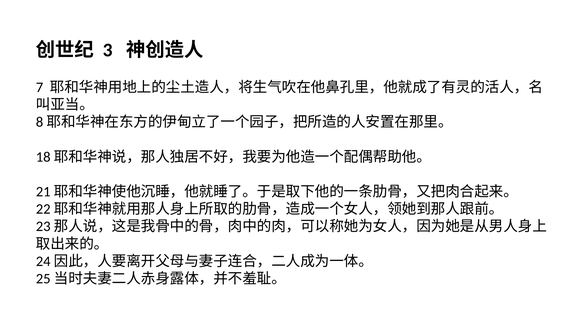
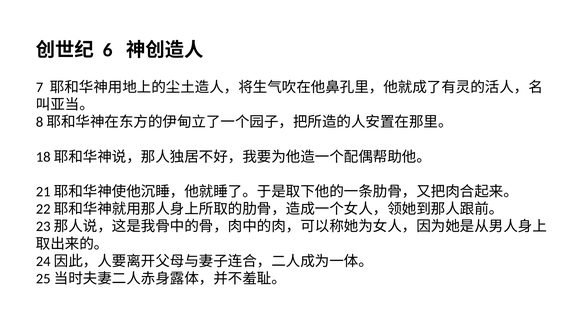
3: 3 -> 6
